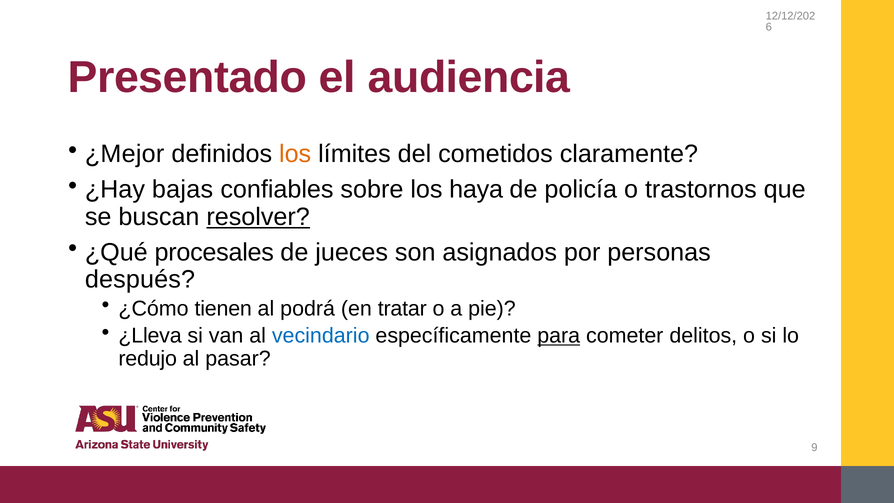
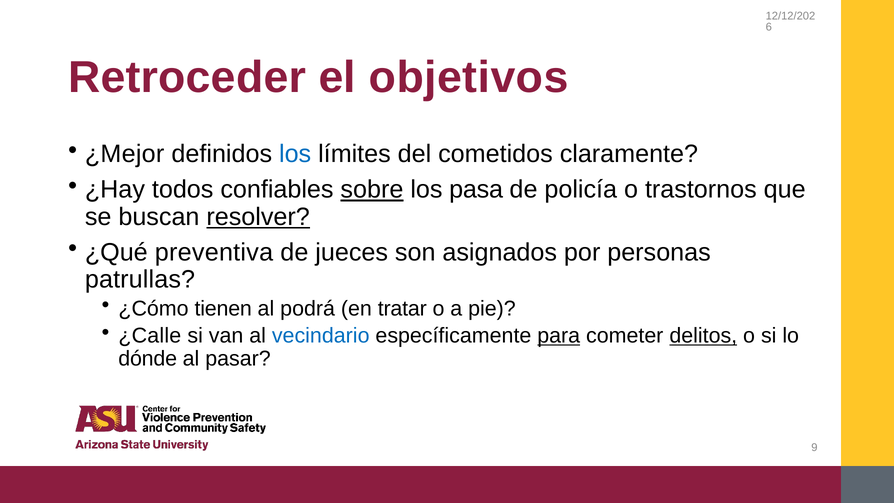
Presentado: Presentado -> Retroceder
audiencia: audiencia -> objetivos
los at (295, 154) colour: orange -> blue
bajas: bajas -> todos
sobre underline: none -> present
haya: haya -> pasa
procesales: procesales -> preventiva
después: después -> patrullas
¿Lleva: ¿Lleva -> ¿Calle
delitos underline: none -> present
redujo: redujo -> dónde
